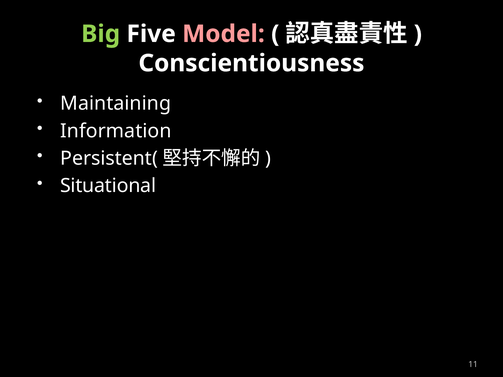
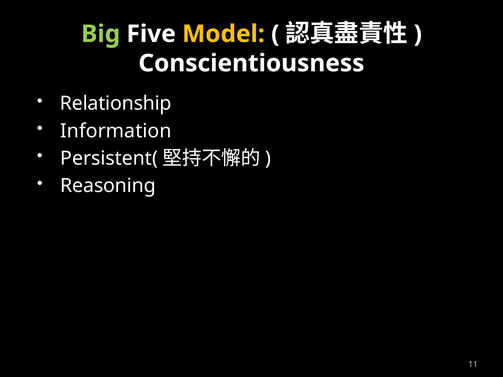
Model colour: pink -> yellow
Maintaining: Maintaining -> Relationship
Situational: Situational -> Reasoning
